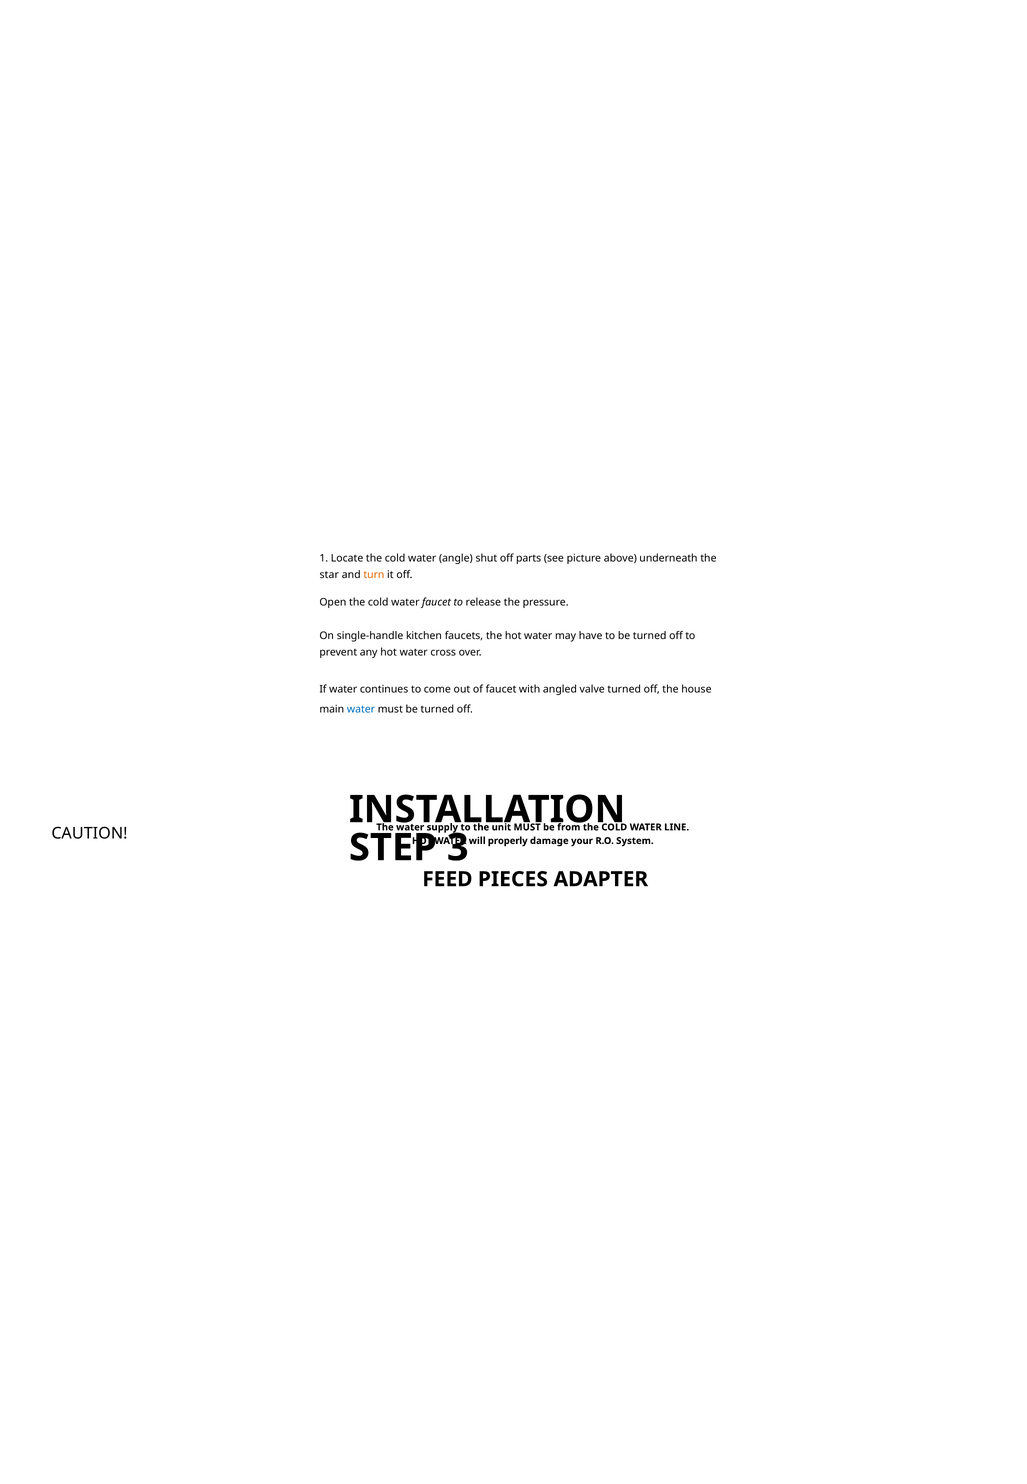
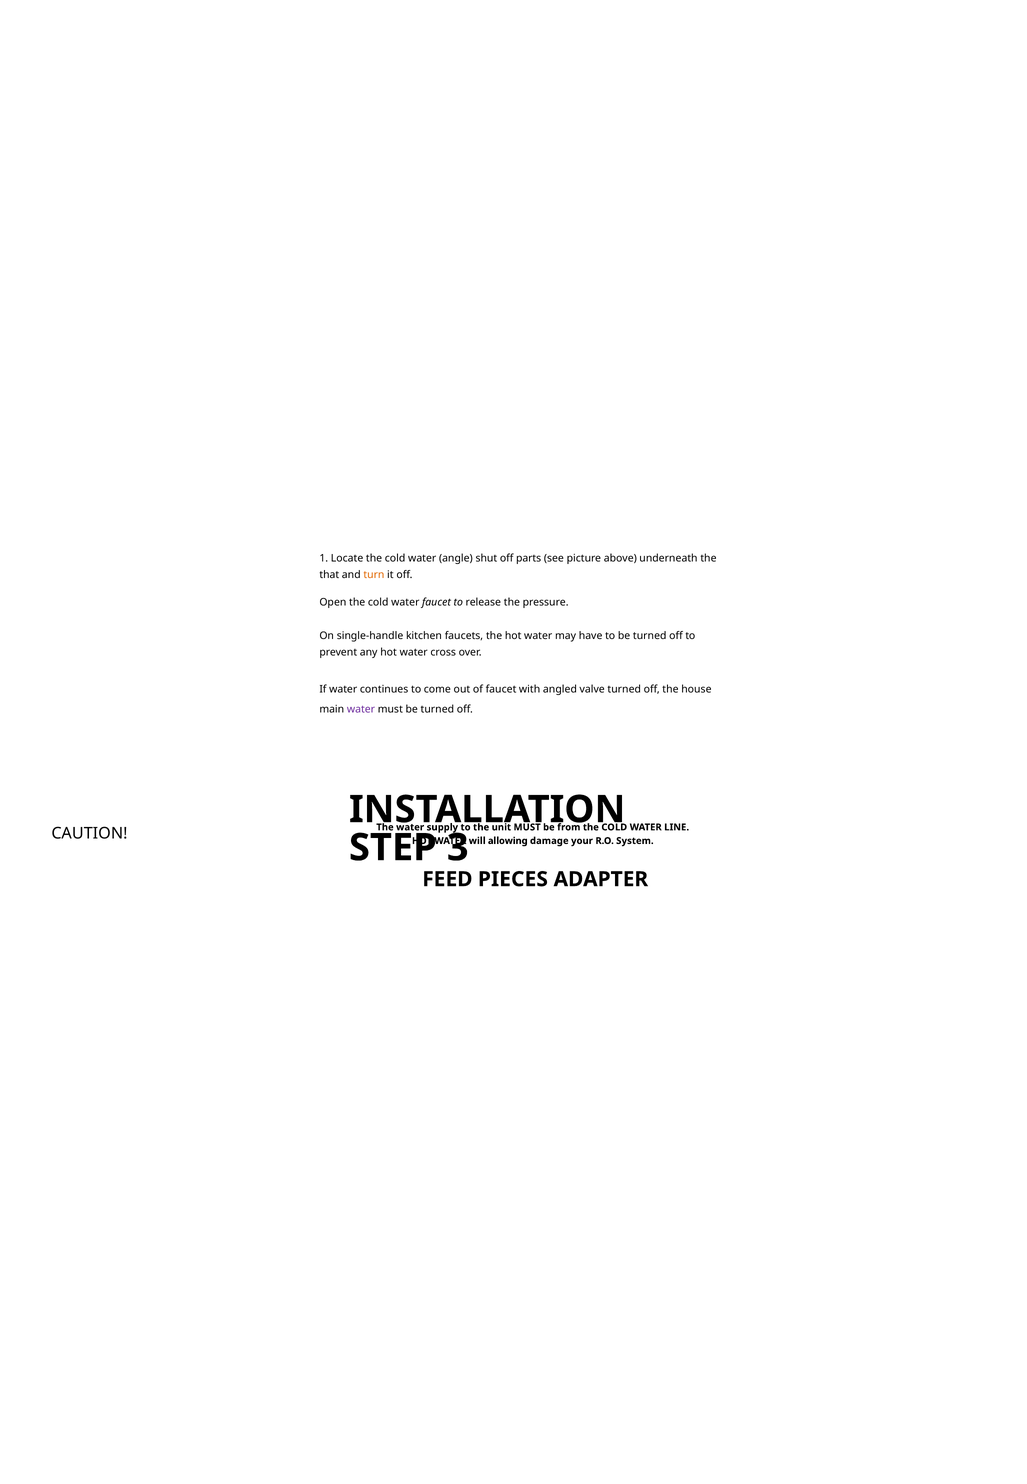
star: star -> that
water at (361, 709) colour: blue -> purple
properly: properly -> allowing
